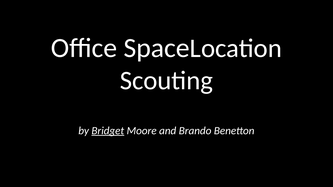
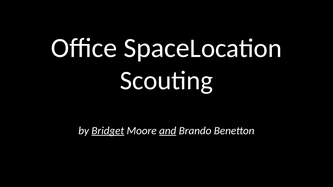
and underline: none -> present
